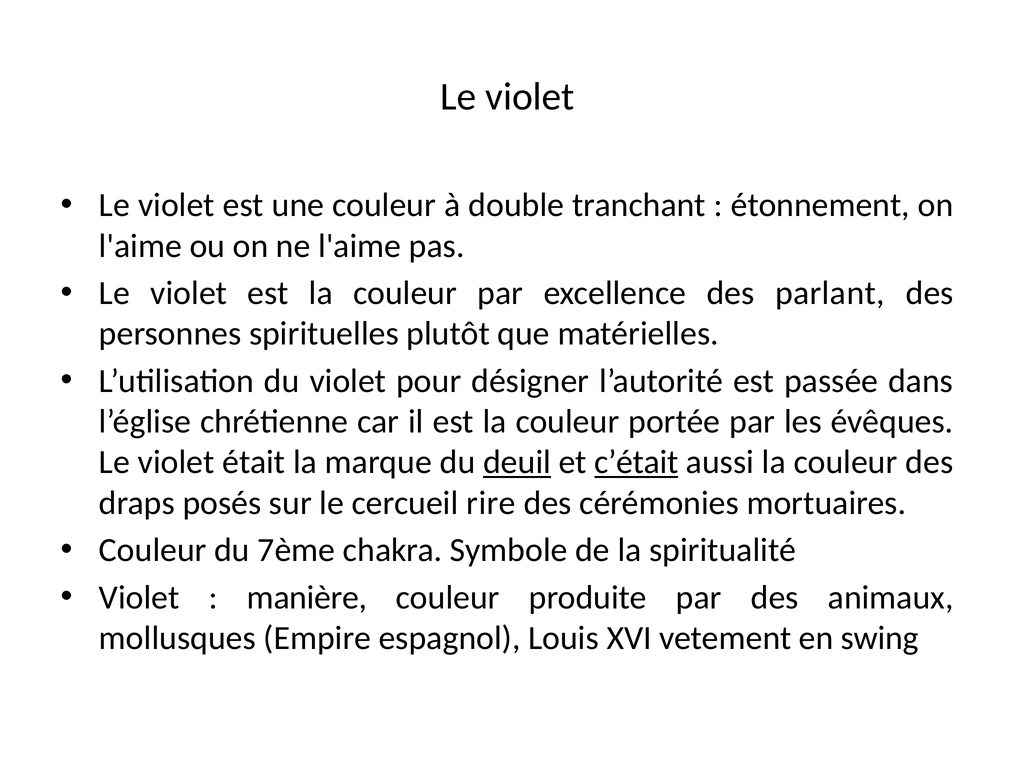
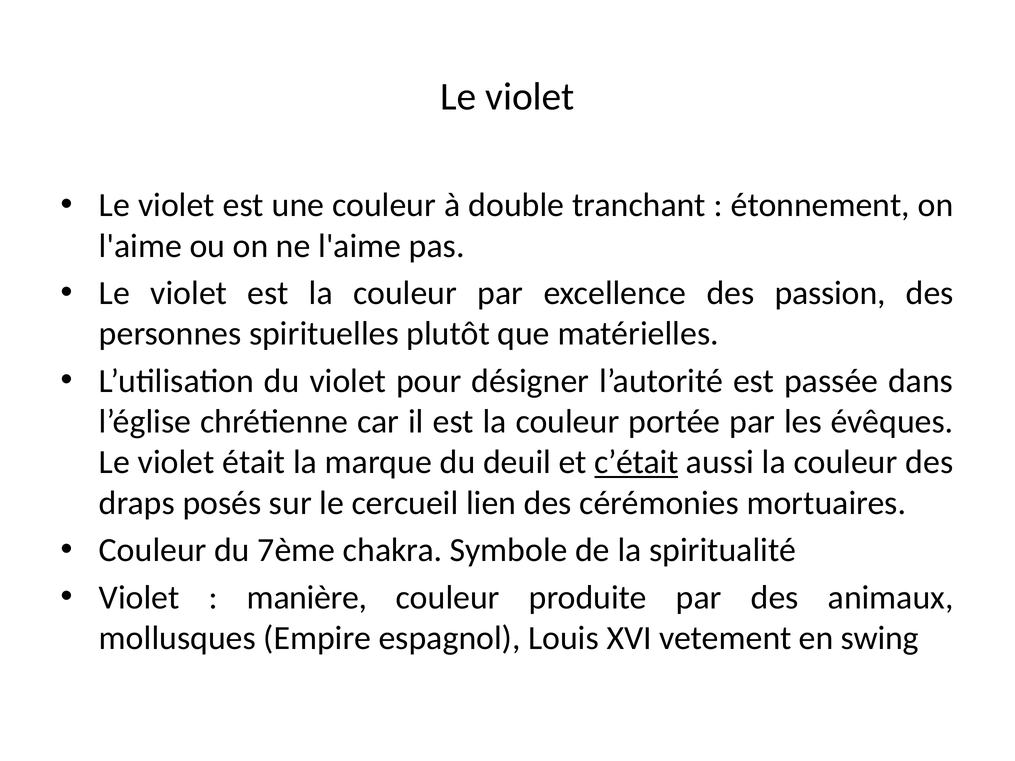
parlant: parlant -> passion
deuil underline: present -> none
rire: rire -> lien
